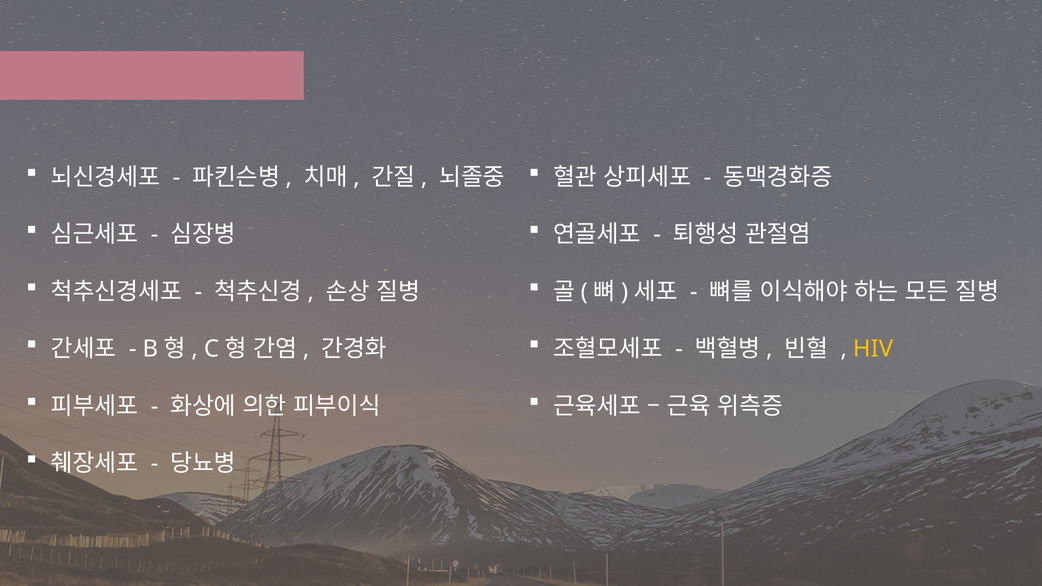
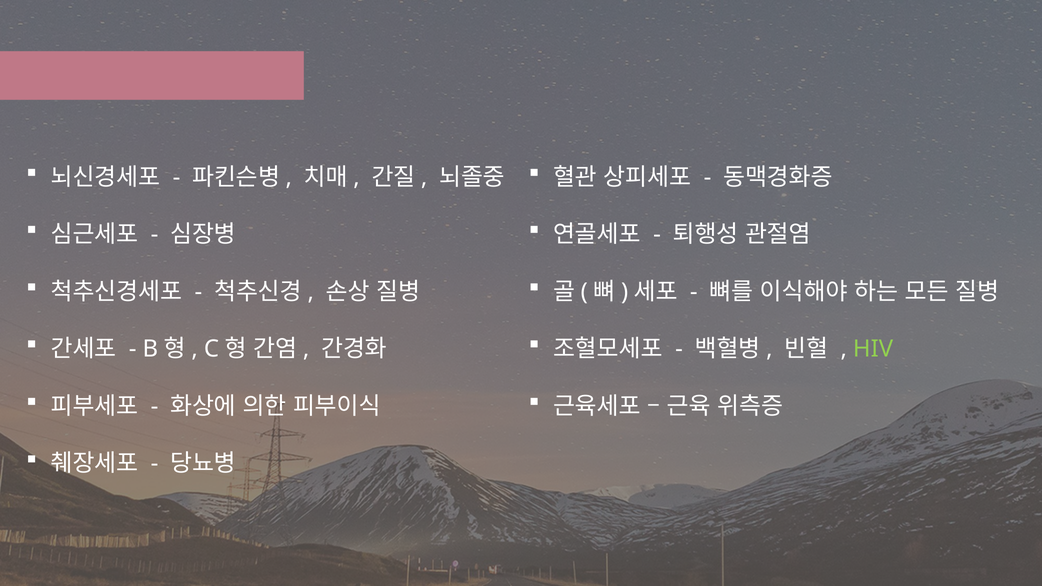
HIV colour: yellow -> light green
